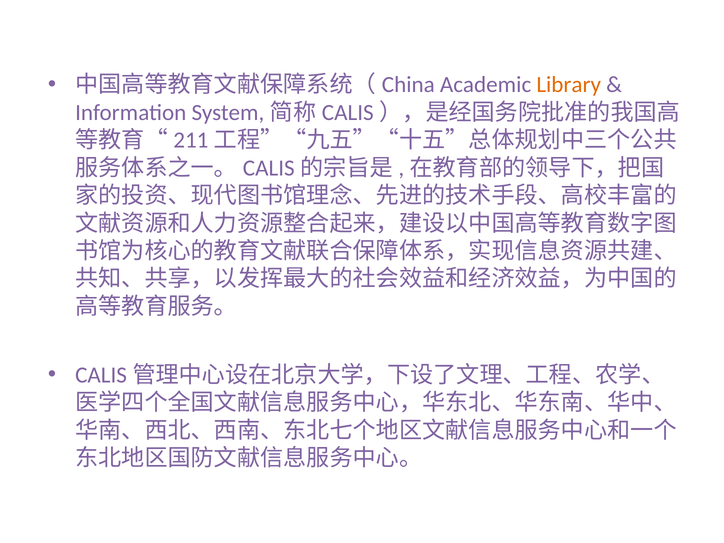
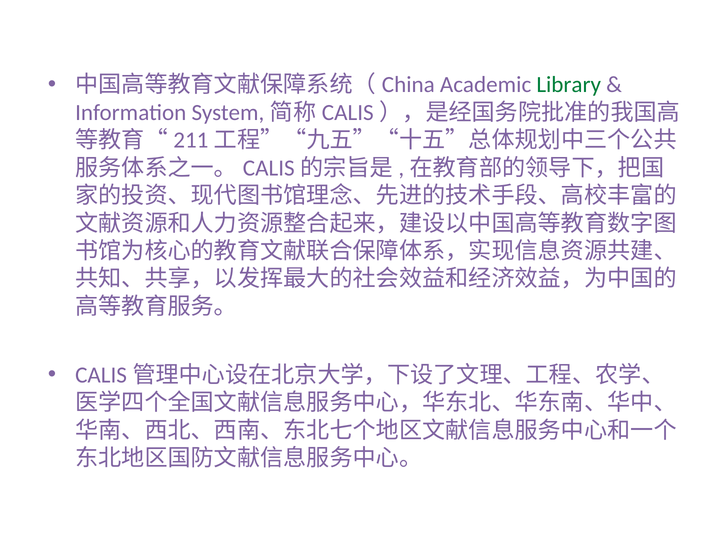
Library colour: orange -> green
